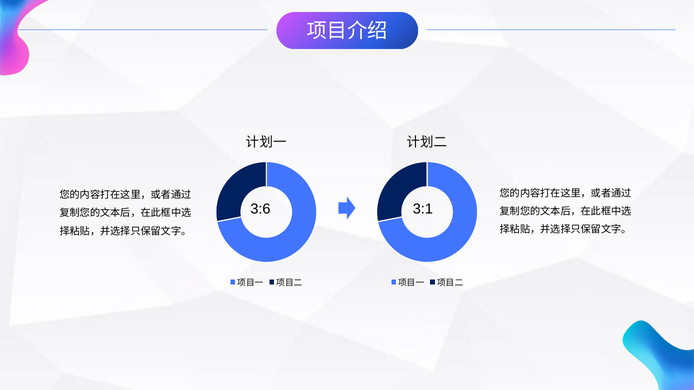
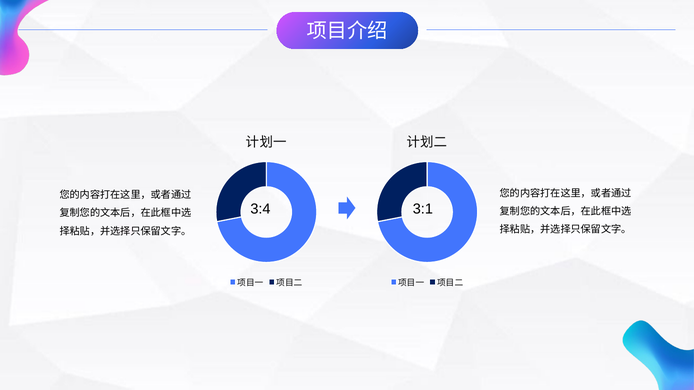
3:6: 3:6 -> 3:4
